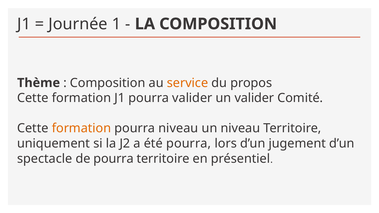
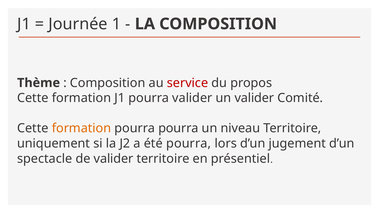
service colour: orange -> red
pourra niveau: niveau -> pourra
de pourra: pourra -> valider
